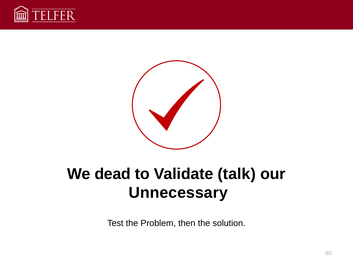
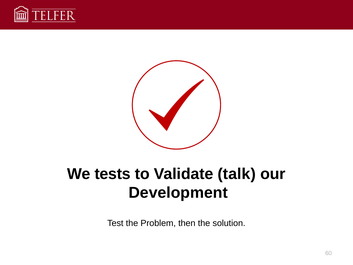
dead: dead -> tests
Unnecessary: Unnecessary -> Development
